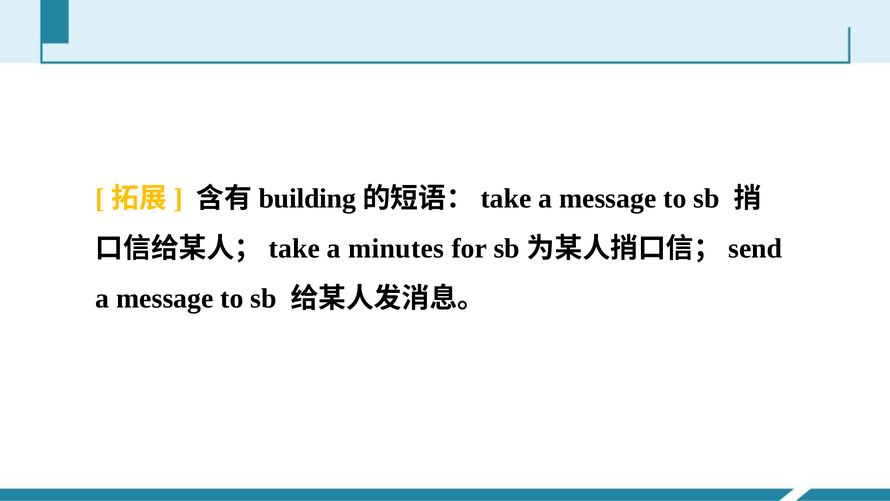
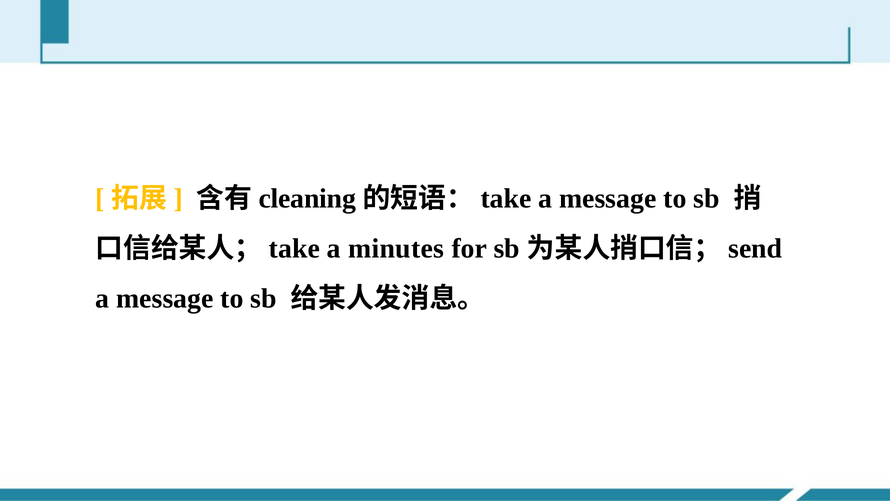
building: building -> cleaning
